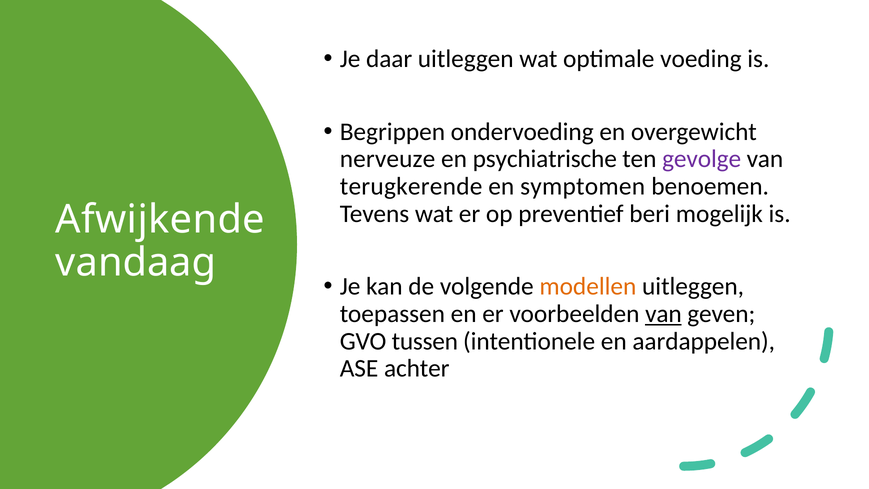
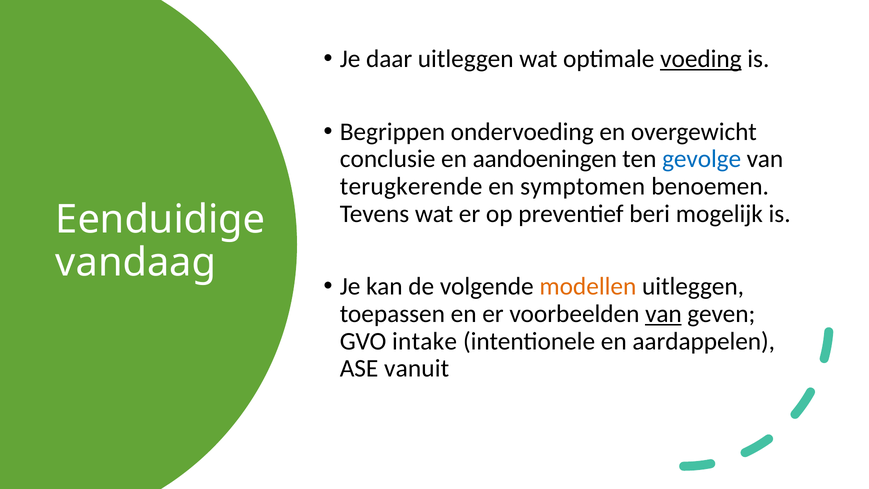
voeding underline: none -> present
nerveuze: nerveuze -> conclusie
psychiatrische: psychiatrische -> aandoeningen
gevolge colour: purple -> blue
Afwijkende: Afwijkende -> Eenduidige
tussen: tussen -> intake
achter: achter -> vanuit
